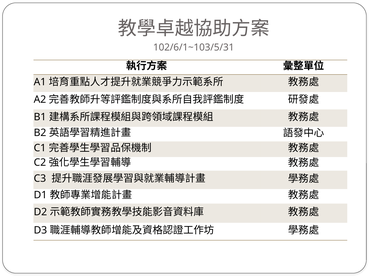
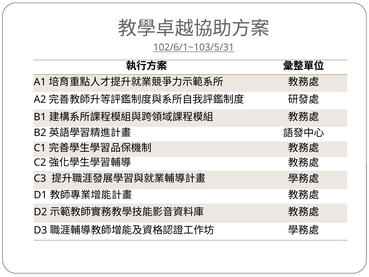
102/6/1~103/5/31 underline: none -> present
